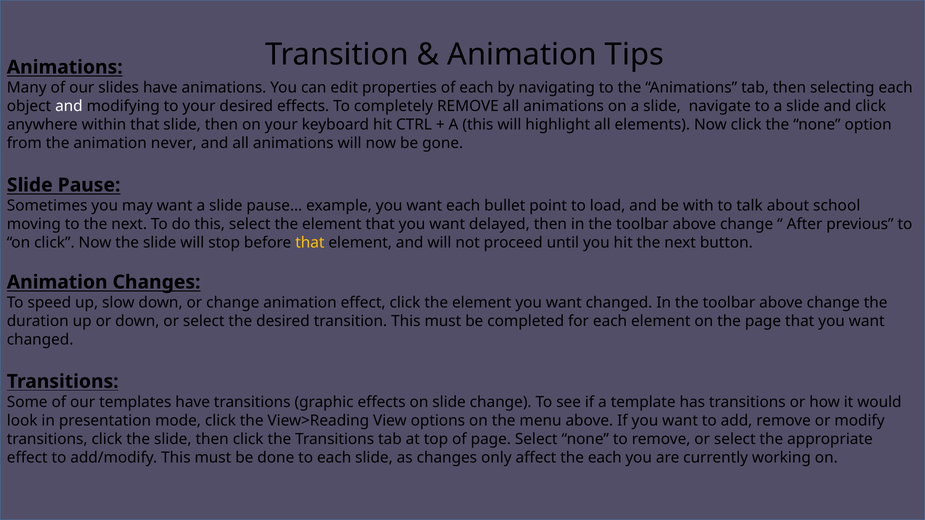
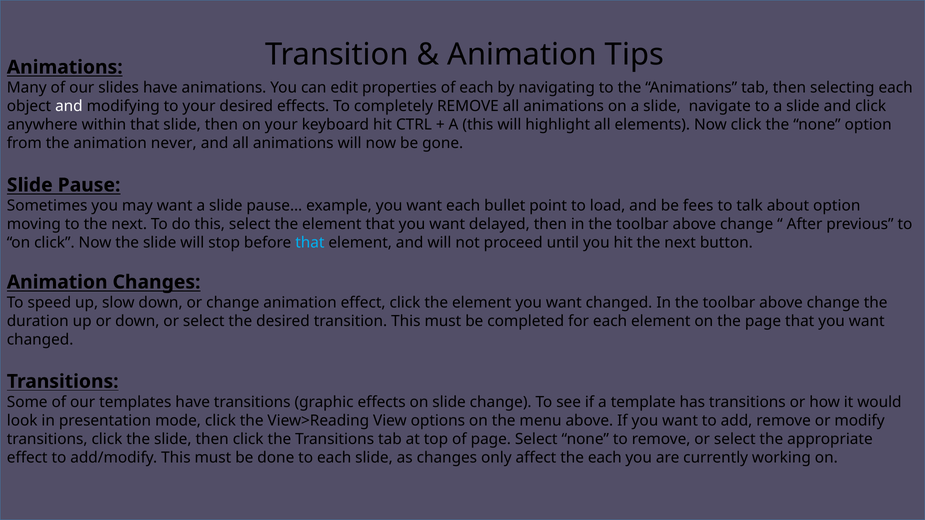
with: with -> fees
about school: school -> option
that at (310, 243) colour: yellow -> light blue
